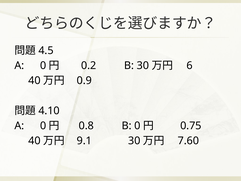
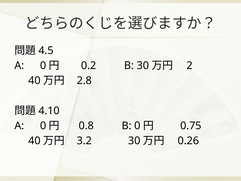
6: 6 -> 2
0.9: 0.9 -> 2.8
9.1: 9.1 -> 3.2
7.60: 7.60 -> 0.26
